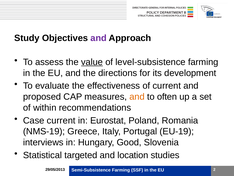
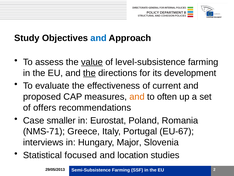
and at (99, 38) colour: purple -> blue
the at (89, 73) underline: none -> present
within: within -> offers
Case current: current -> smaller
NMS-19: NMS-19 -> NMS-71
EU-19: EU-19 -> EU-67
Good: Good -> Major
targeted: targeted -> focused
